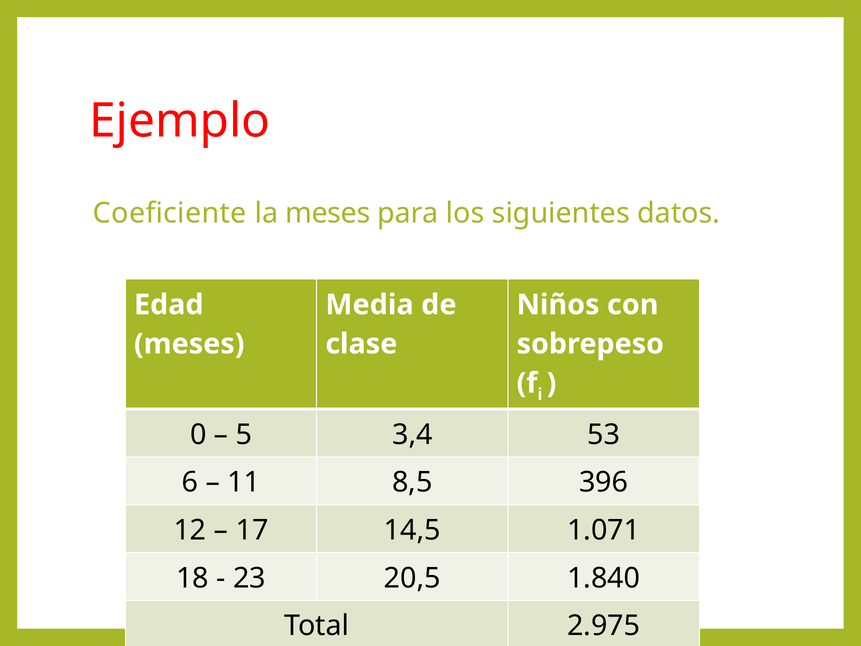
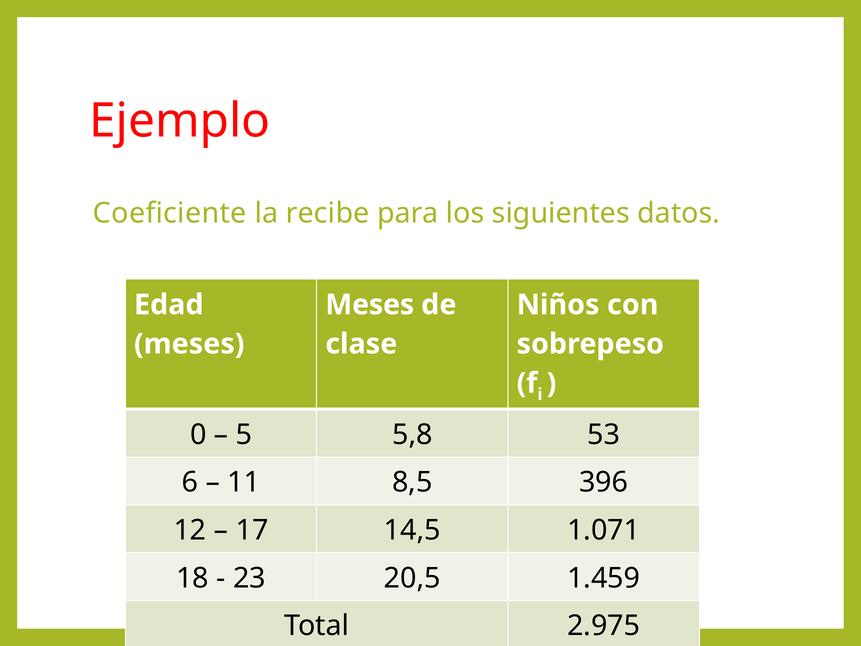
la meses: meses -> recibe
Media at (370, 305): Media -> Meses
3,4: 3,4 -> 5,8
1.840: 1.840 -> 1.459
